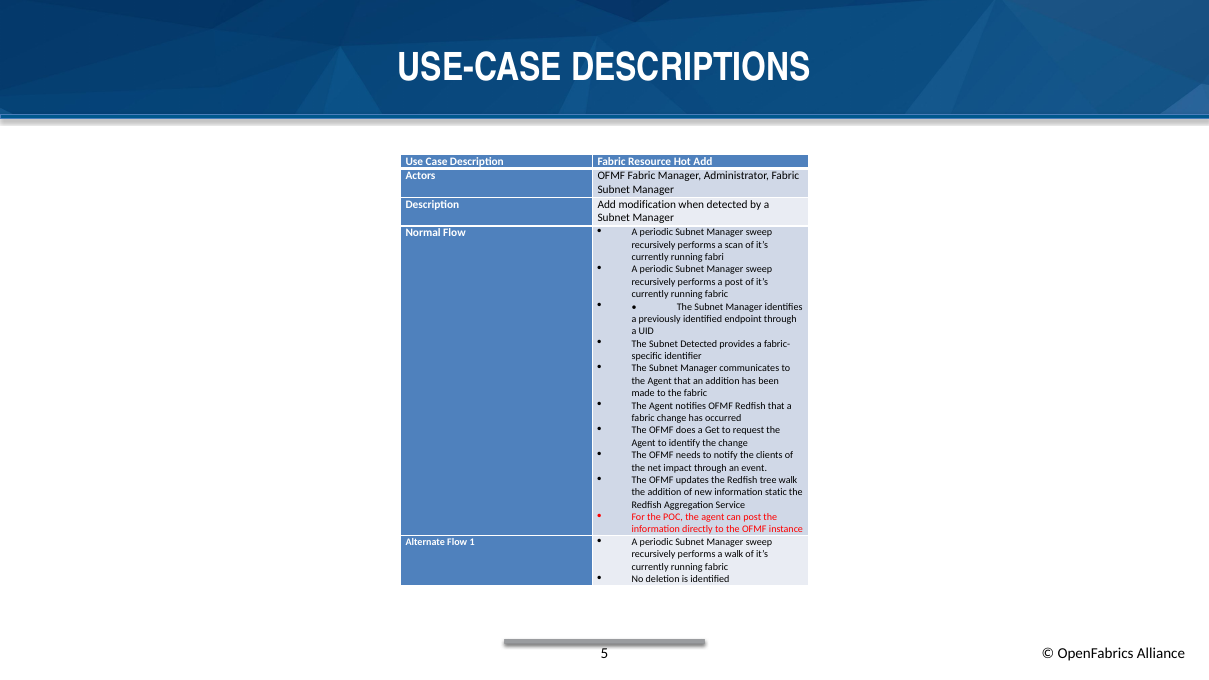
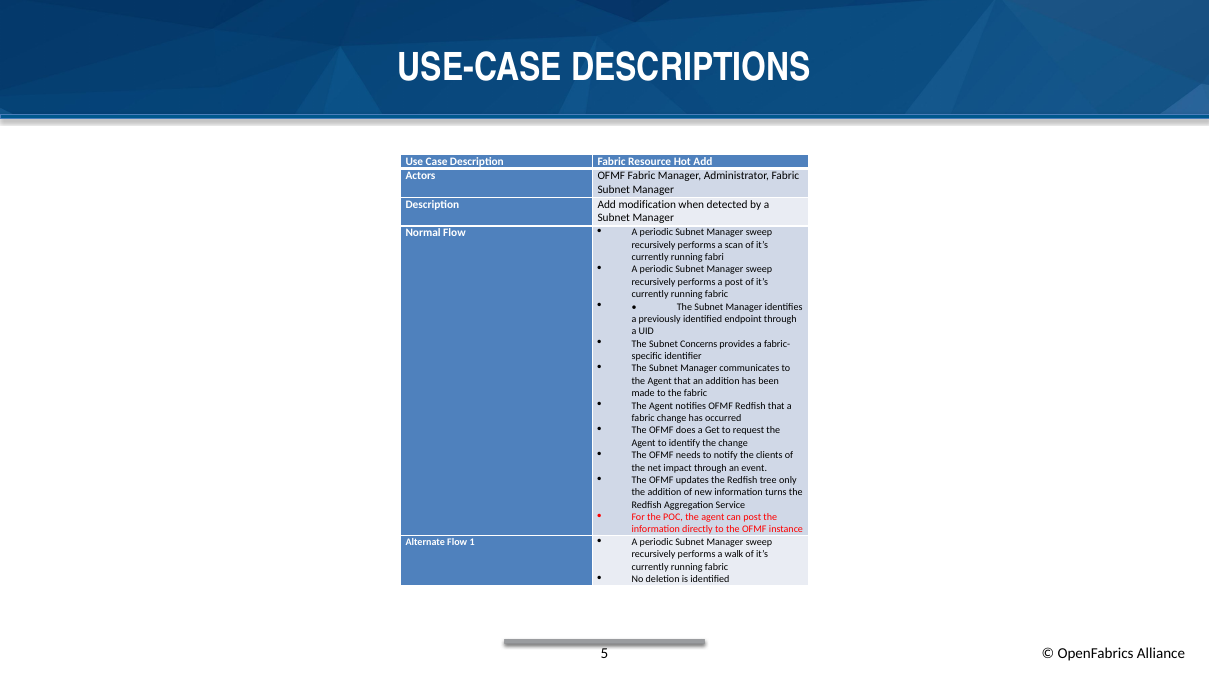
Subnet Detected: Detected -> Concerns
tree walk: walk -> only
static: static -> turns
